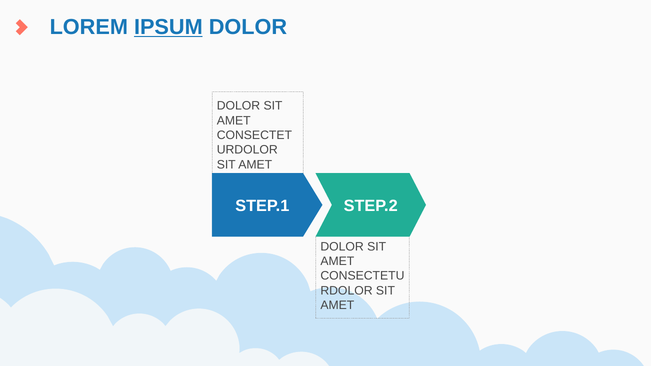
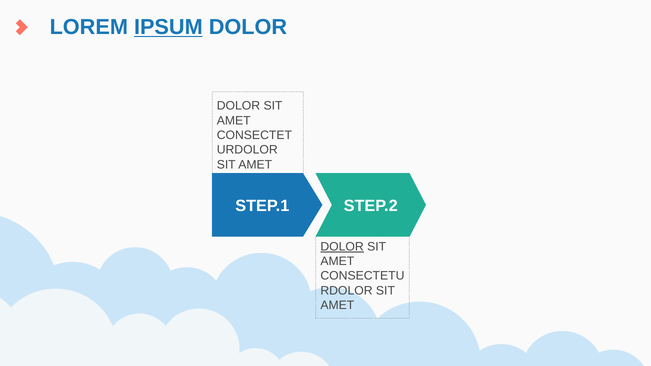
DOLOR at (342, 247) underline: none -> present
